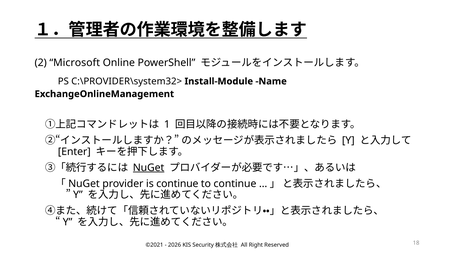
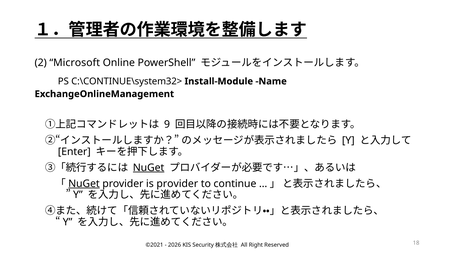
C:\PROVIDER\system32>: C:\PROVIDER\system32> -> C:\CONTINUE\system32>
1: 1 -> 9
NuGet at (84, 184) underline: none -> present
is continue: continue -> provider
